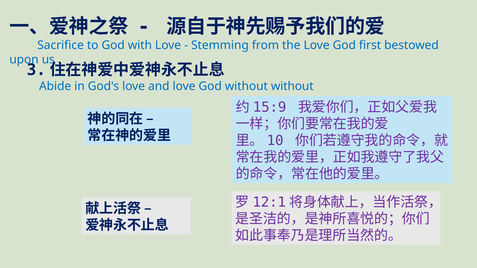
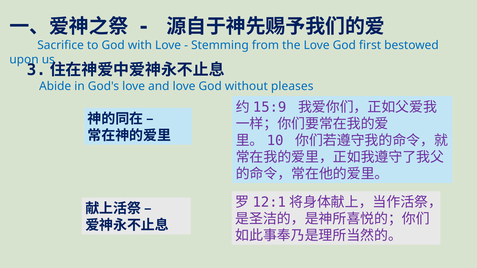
without without: without -> pleases
